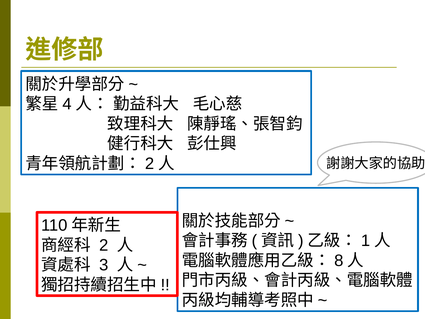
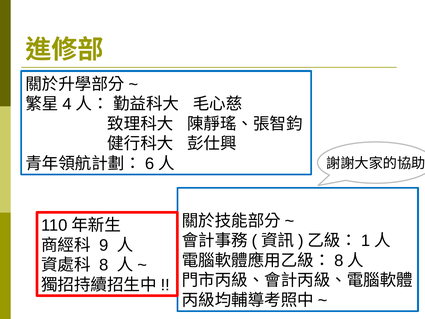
2 at (150, 164): 2 -> 6
2 at (104, 245): 2 -> 9
3 at (104, 265): 3 -> 8
